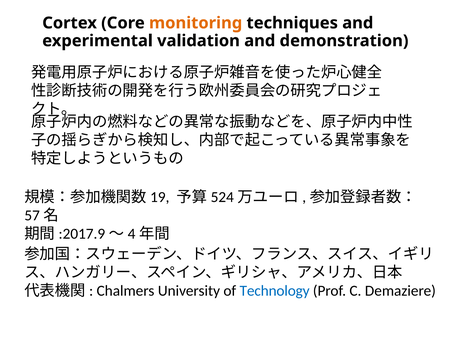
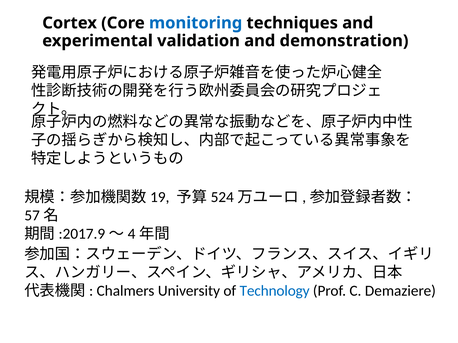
monitoring colour: orange -> blue
